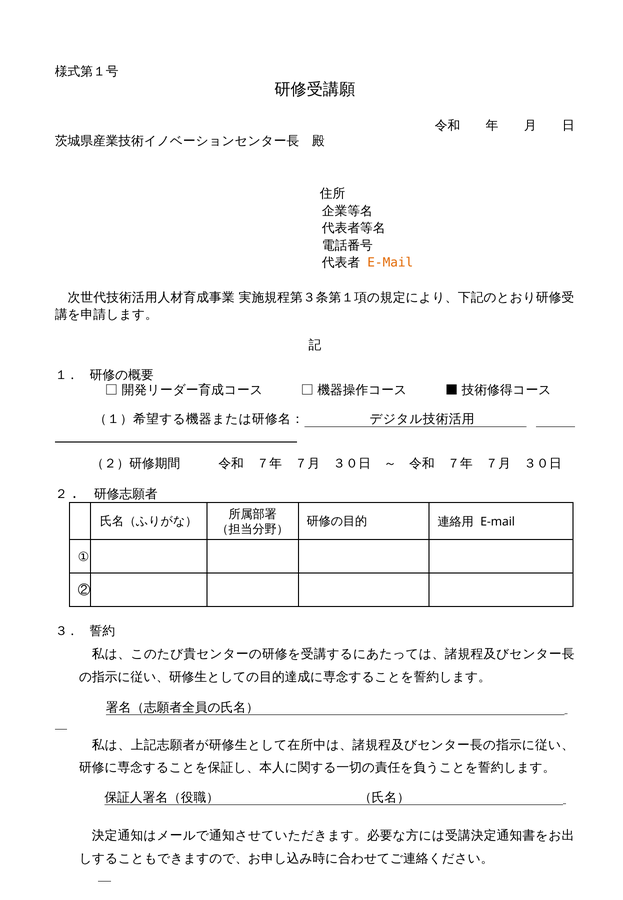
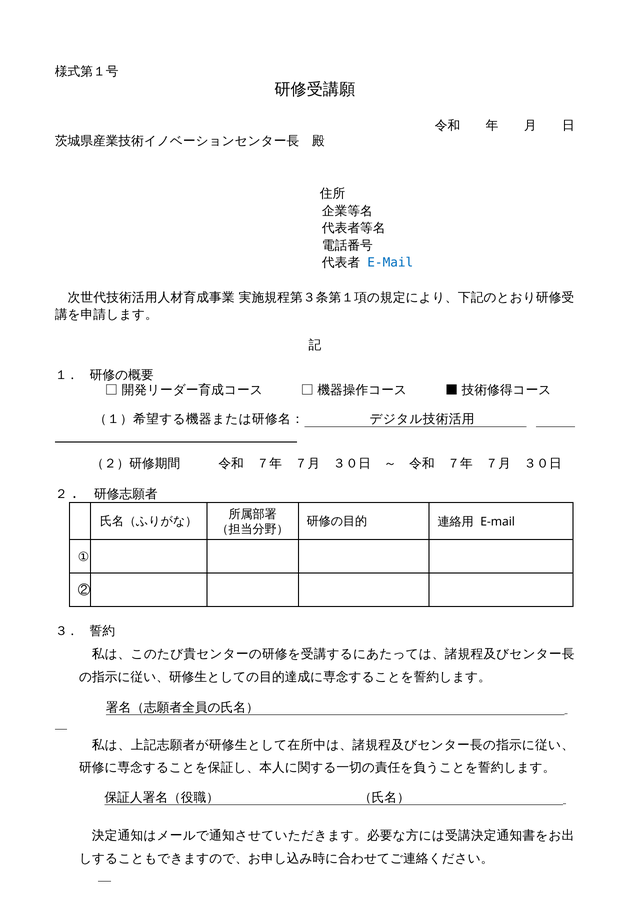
E-Mail at (390, 263) colour: orange -> blue
